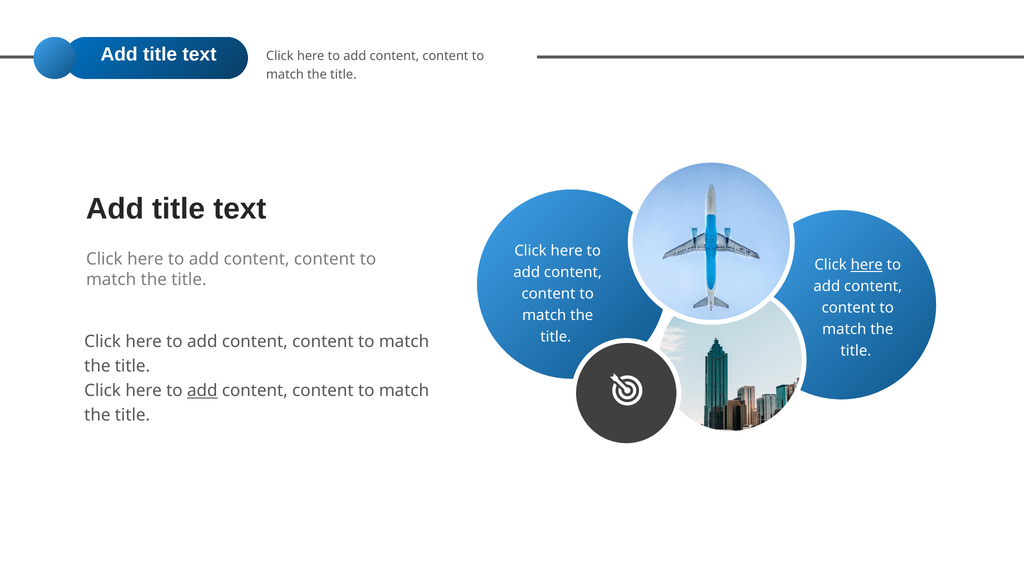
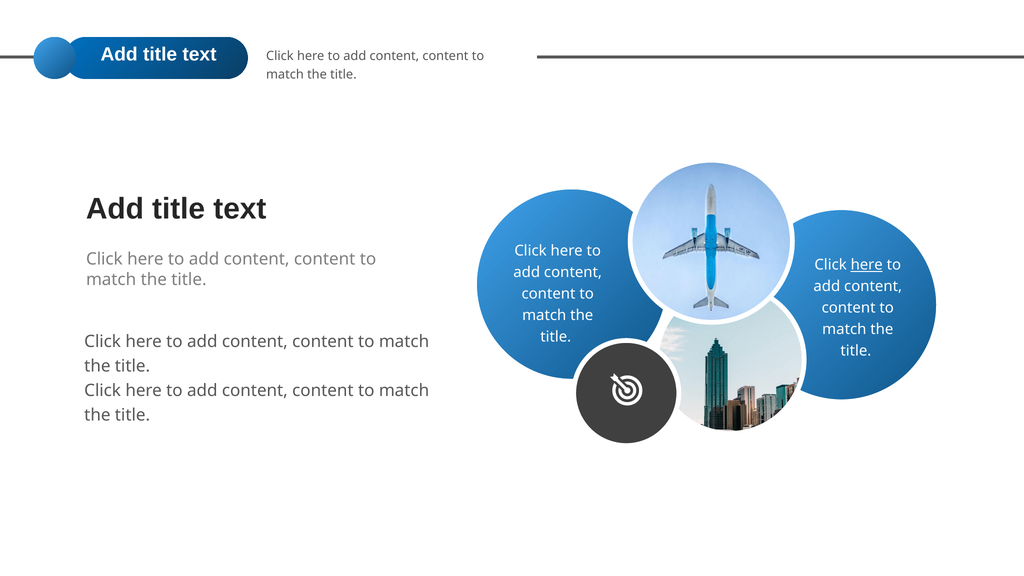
add at (202, 391) underline: present -> none
